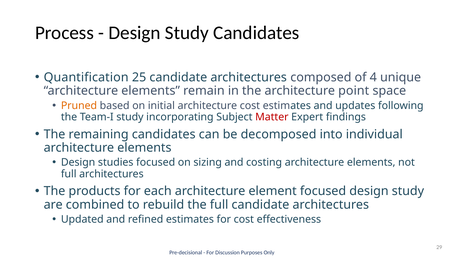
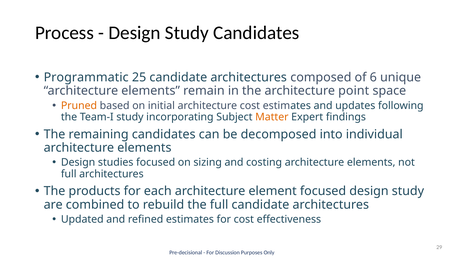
Quantification: Quantification -> Programmatic
4: 4 -> 6
Matter colour: red -> orange
